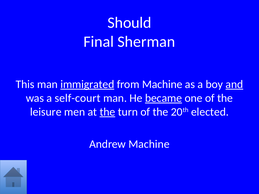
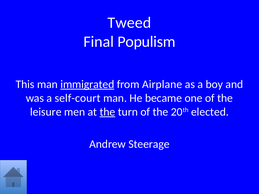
Should: Should -> Tweed
Sherman: Sherman -> Populism
from Machine: Machine -> Airplane
and underline: present -> none
became underline: present -> none
Andrew Machine: Machine -> Steerage
